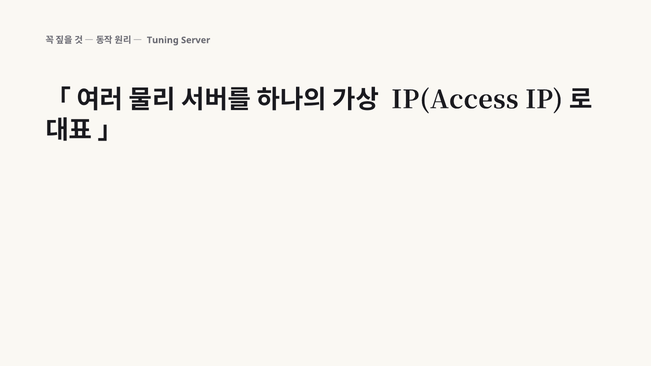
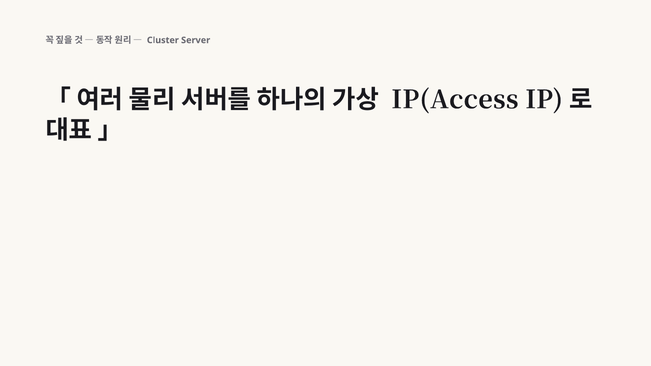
Tuning: Tuning -> Cluster
